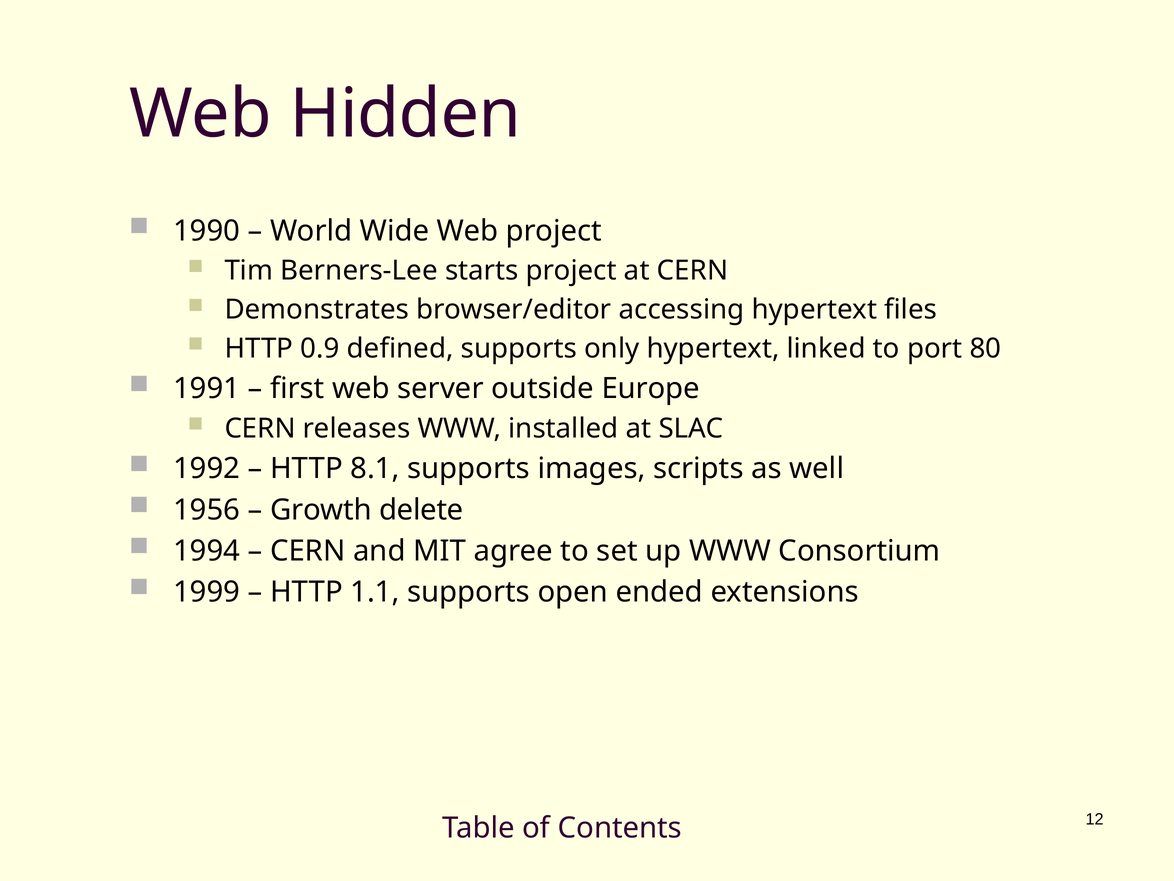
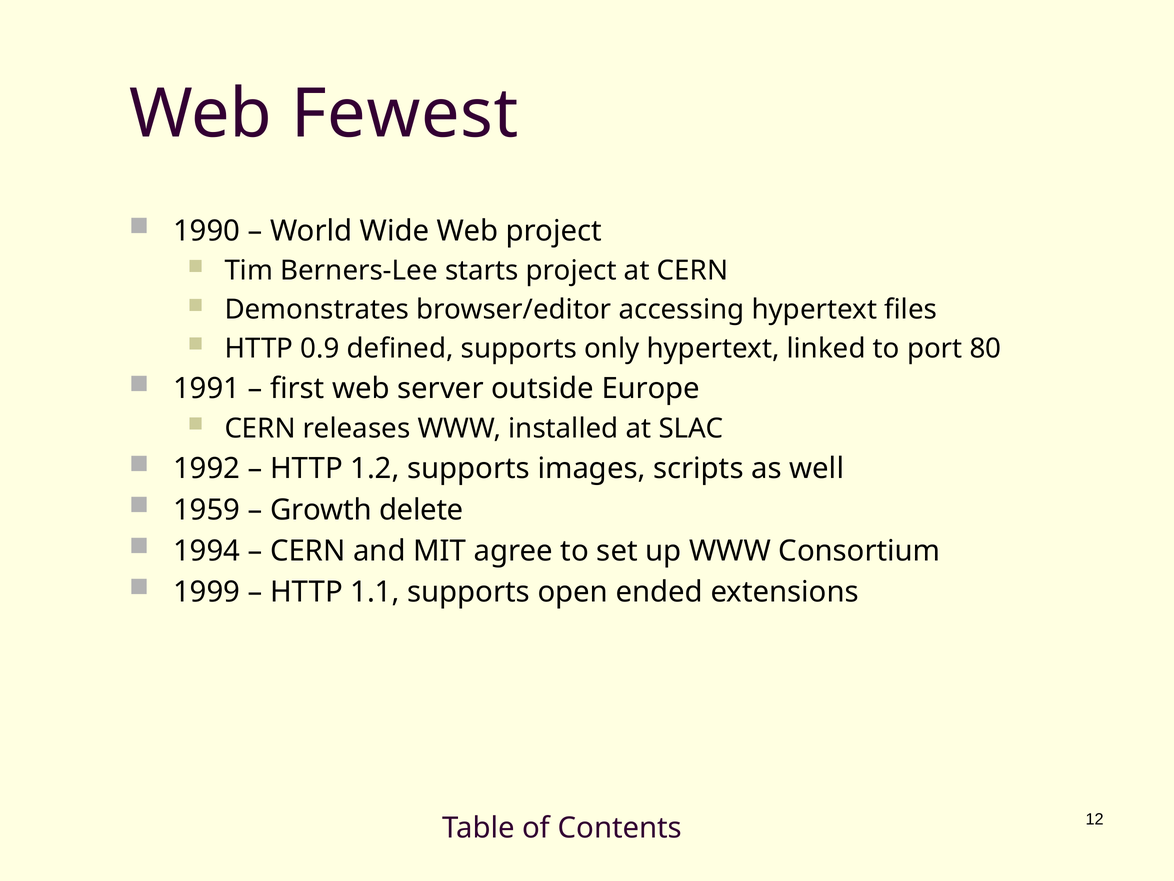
Hidden: Hidden -> Fewest
8.1: 8.1 -> 1.2
1956: 1956 -> 1959
